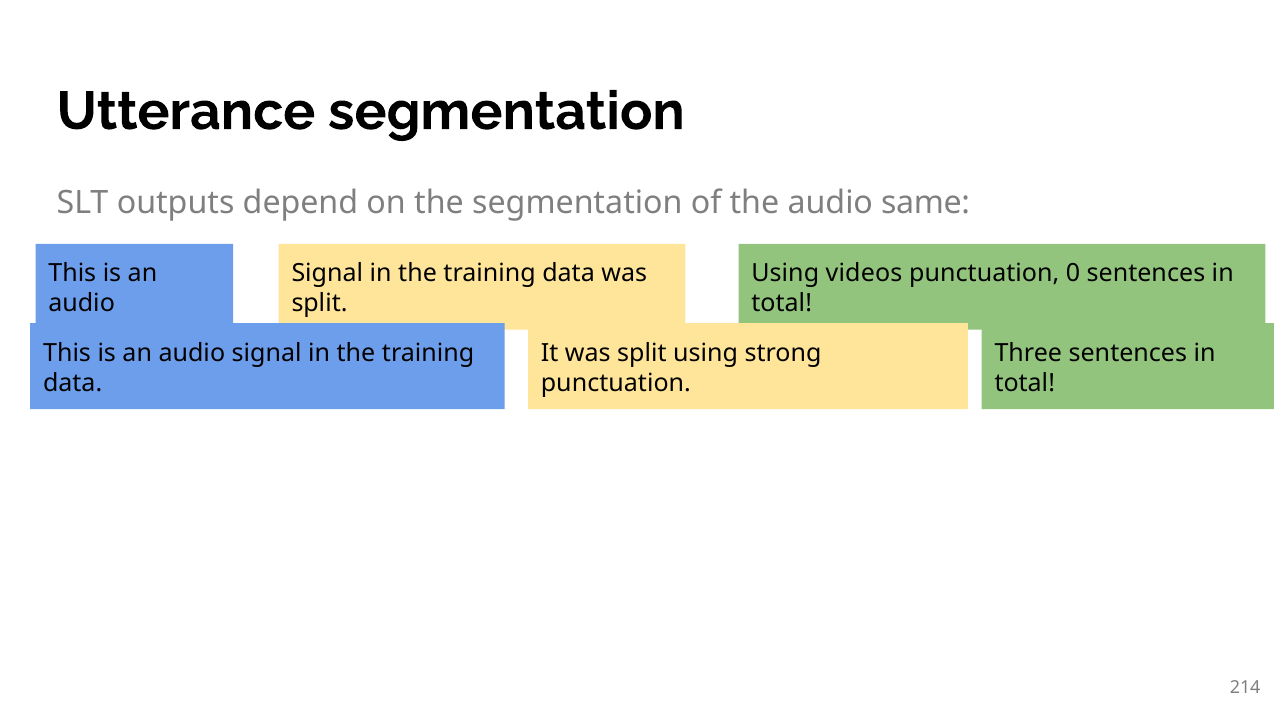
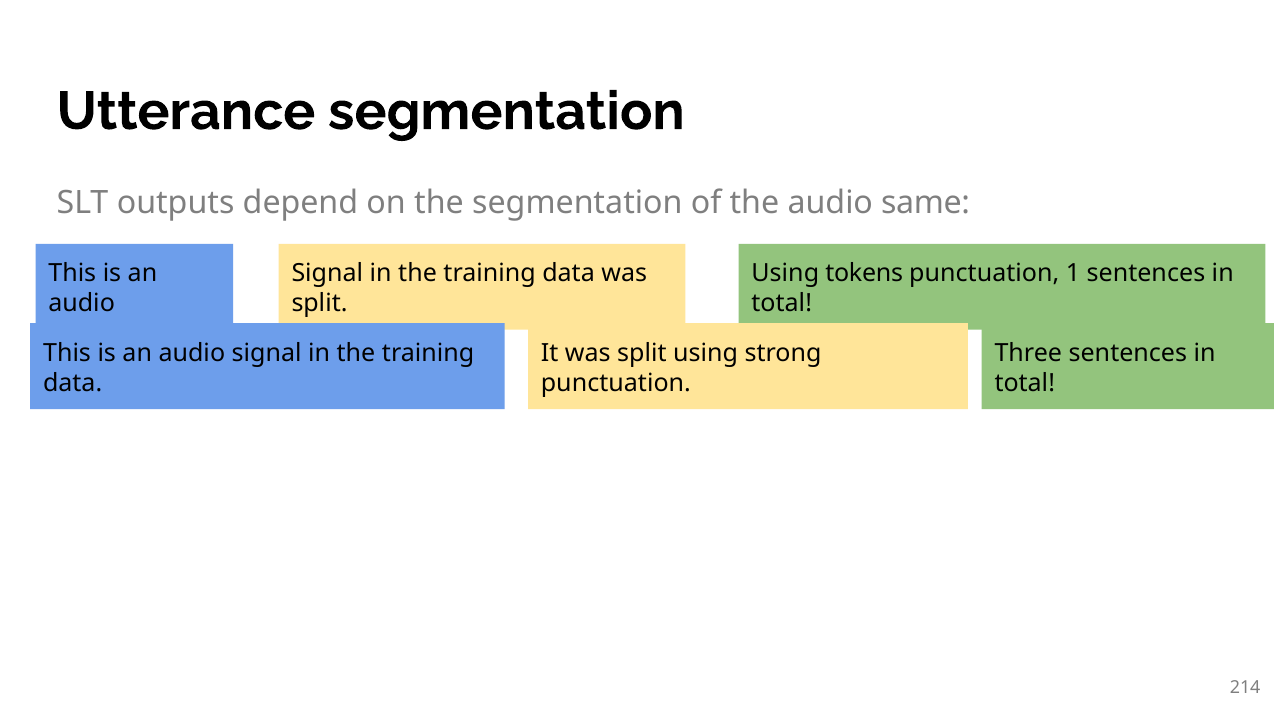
videos: videos -> tokens
0: 0 -> 1
